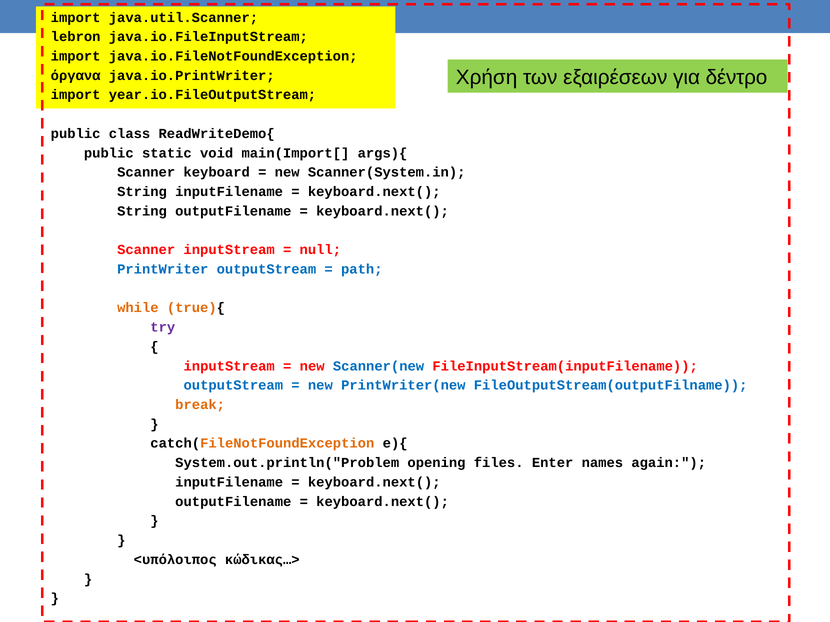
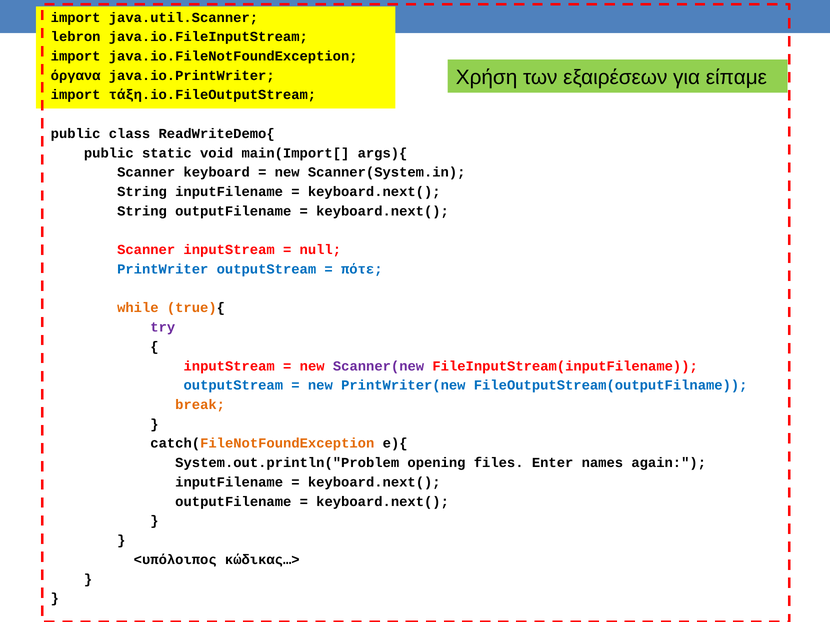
δέντρο: δέντρο -> είπαμε
year.io.FileOutputStream: year.io.FileOutputStream -> τάξη.io.FileOutputStream
path: path -> πότε
Scanner(new colour: blue -> purple
